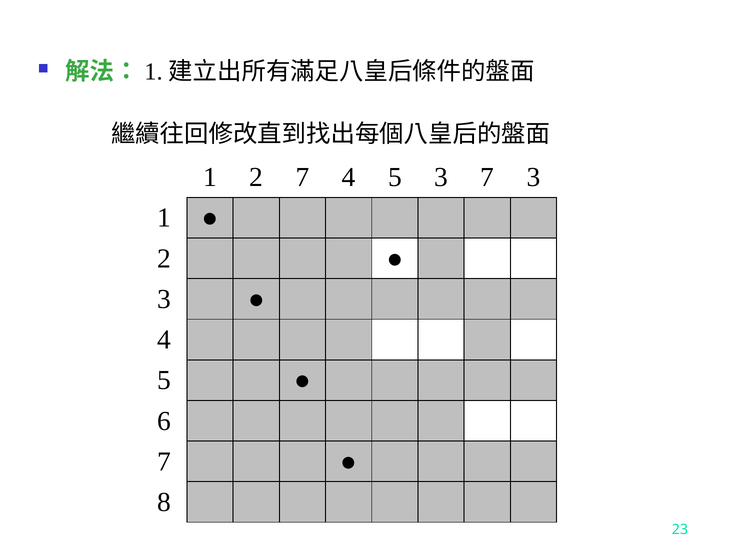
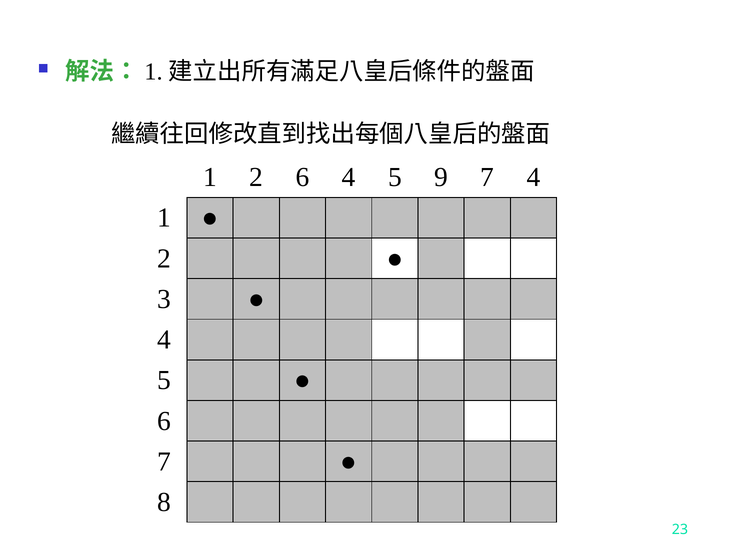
2 7: 7 -> 6
5 3: 3 -> 9
7 3: 3 -> 4
